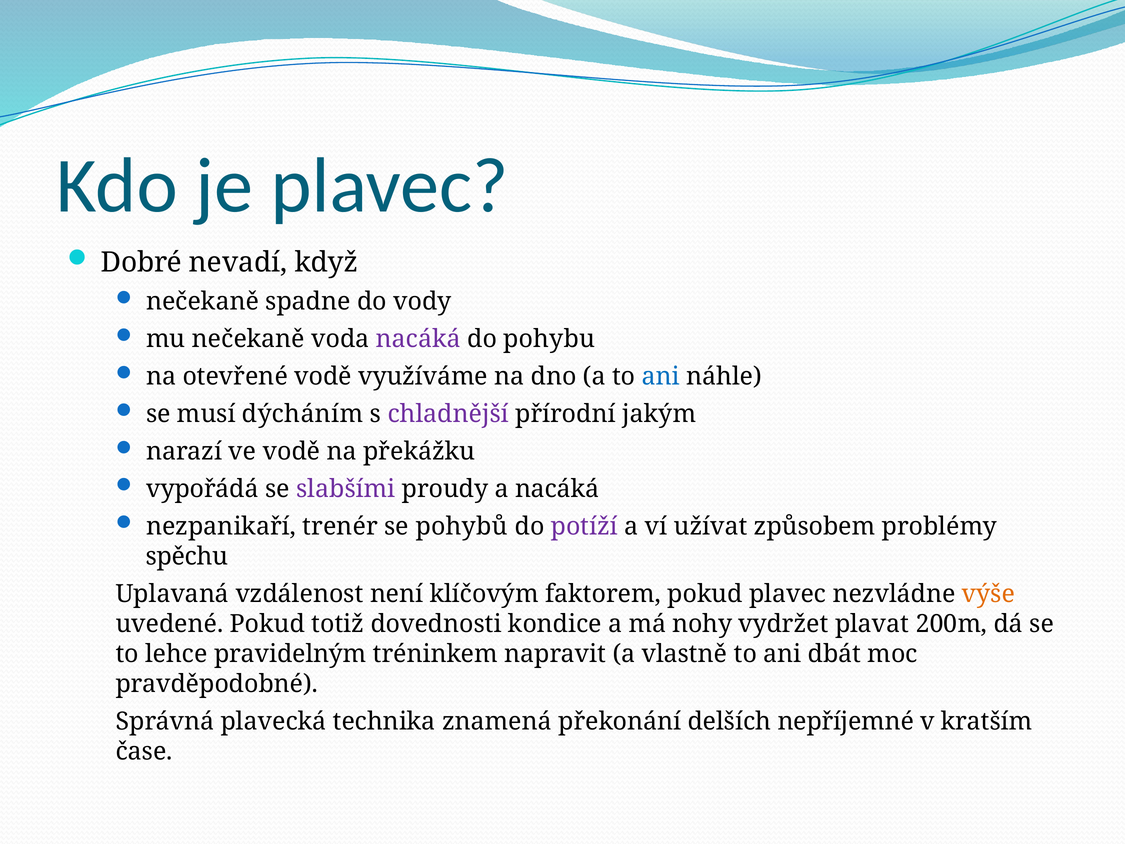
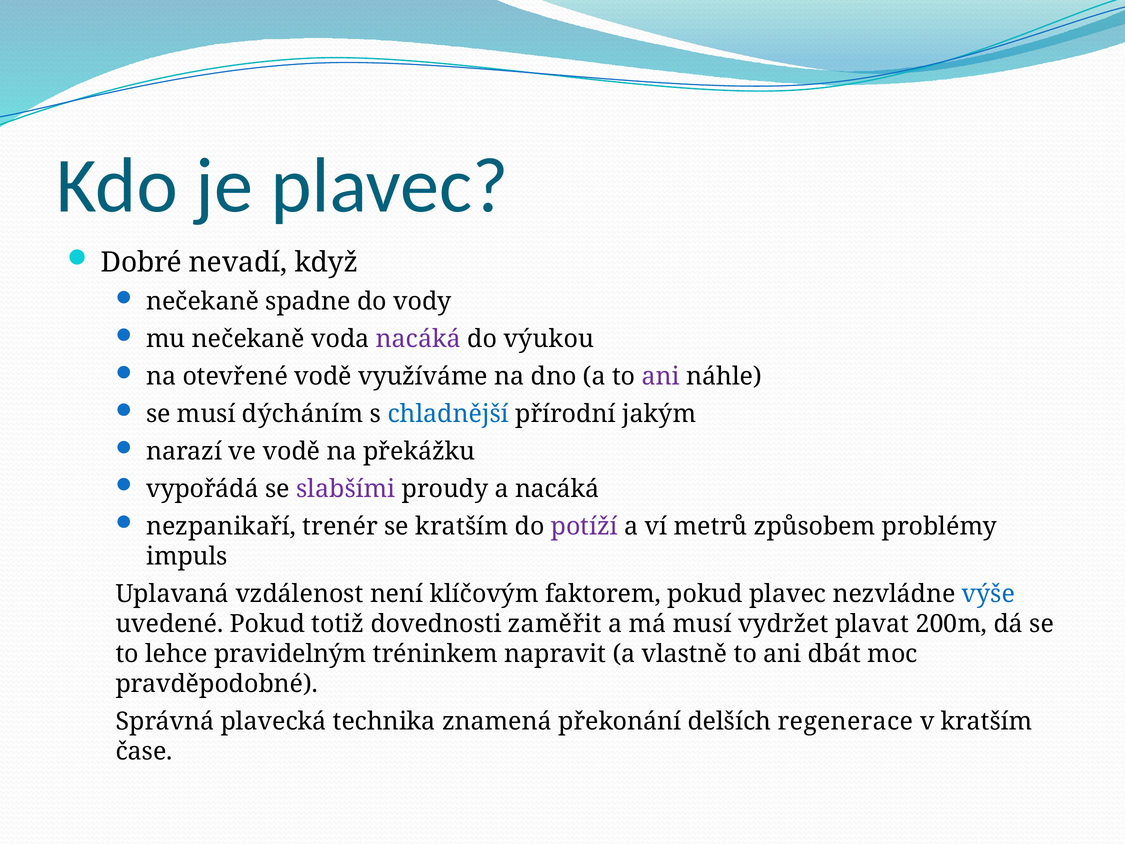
pohybu: pohybu -> výukou
ani at (661, 377) colour: blue -> purple
chladnější colour: purple -> blue
se pohybů: pohybů -> kratším
užívat: užívat -> metrů
spěchu: spěchu -> impuls
výše colour: orange -> blue
kondice: kondice -> zaměřit
má nohy: nohy -> musí
nepříjemné: nepříjemné -> regenerace
